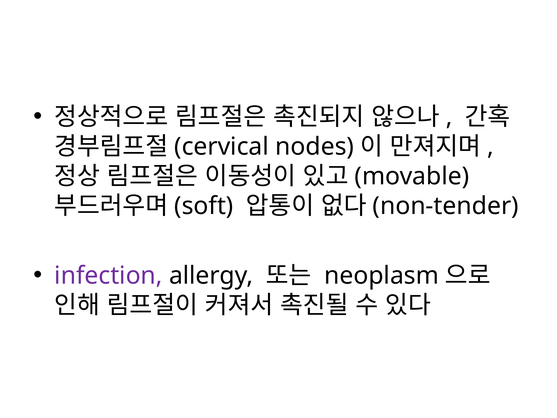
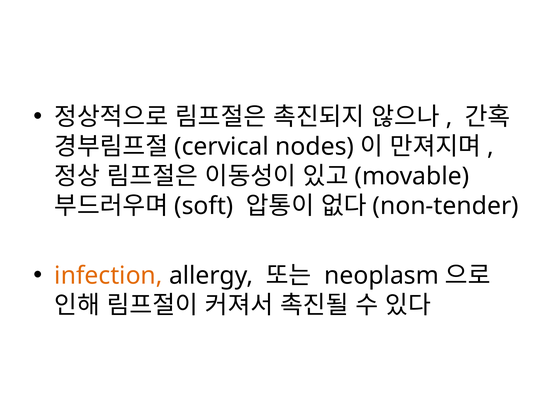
infection colour: purple -> orange
